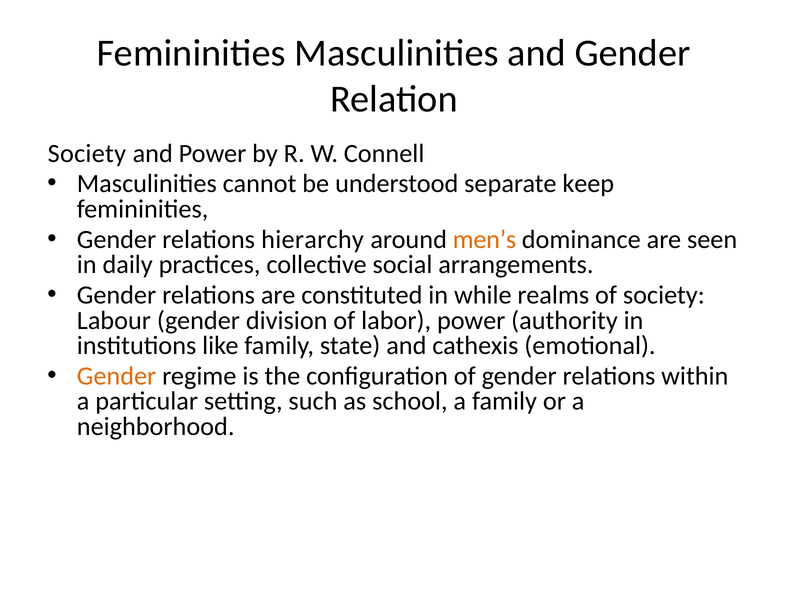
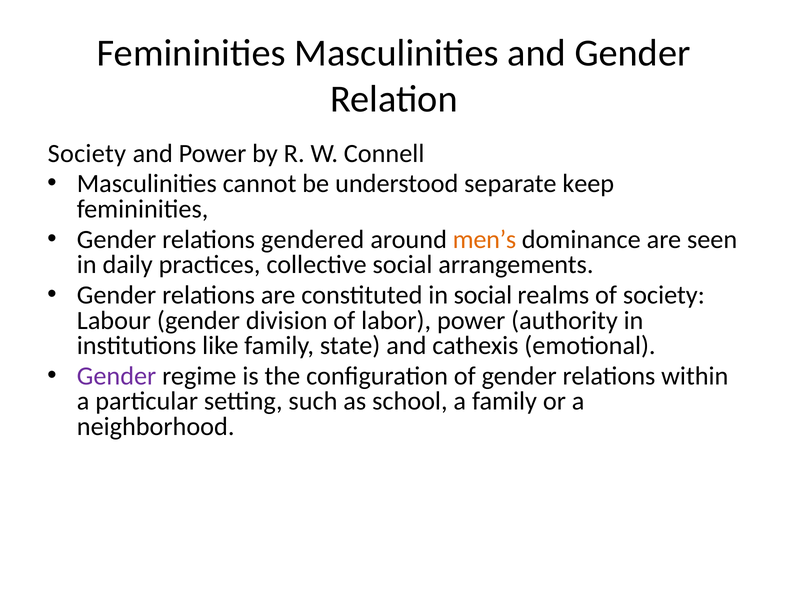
hierarchy: hierarchy -> gendered
in while: while -> social
Gender at (117, 376) colour: orange -> purple
